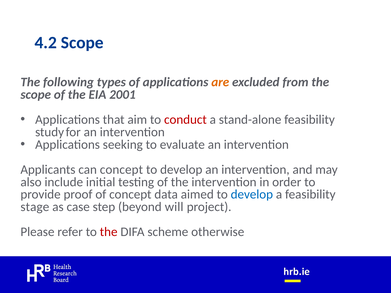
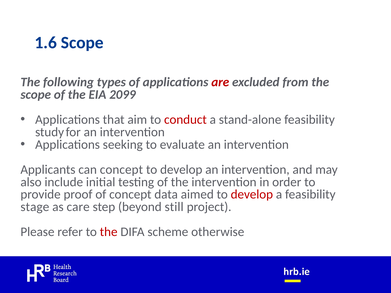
4.2: 4.2 -> 1.6
are colour: orange -> red
2001: 2001 -> 2099
develop at (252, 195) colour: blue -> red
case: case -> care
will: will -> still
